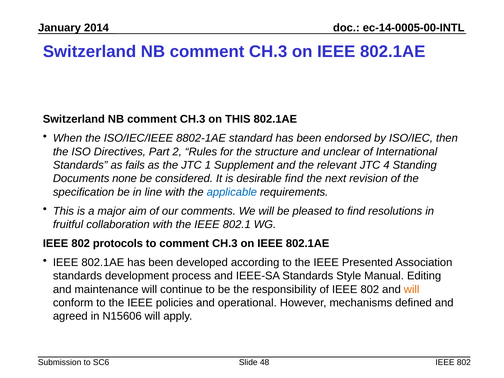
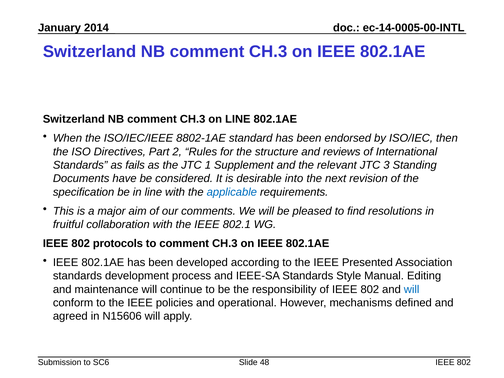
on THIS: THIS -> LINE
unclear: unclear -> reviews
4: 4 -> 3
none: none -> have
desirable find: find -> into
will at (412, 289) colour: orange -> blue
